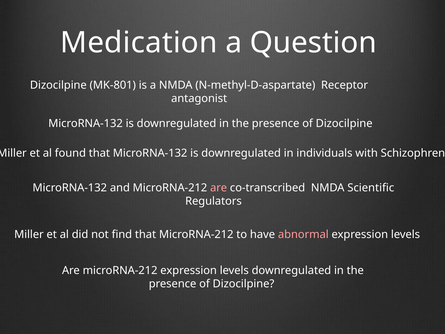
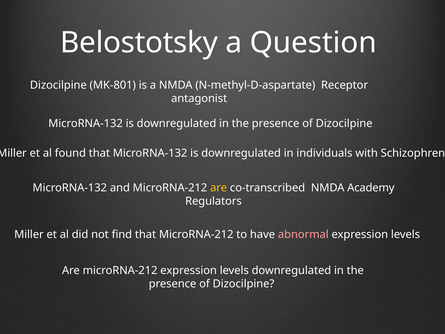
Medication: Medication -> Belostotsky
are at (219, 188) colour: pink -> yellow
Scientific: Scientific -> Academy
